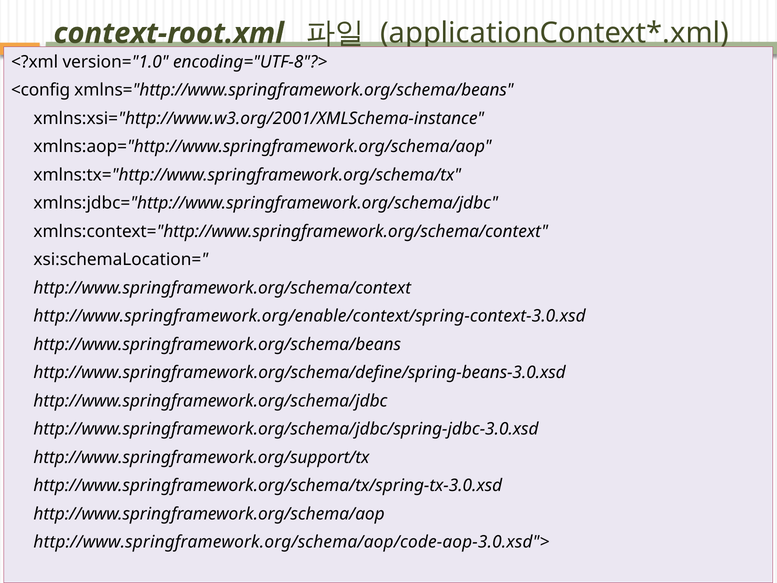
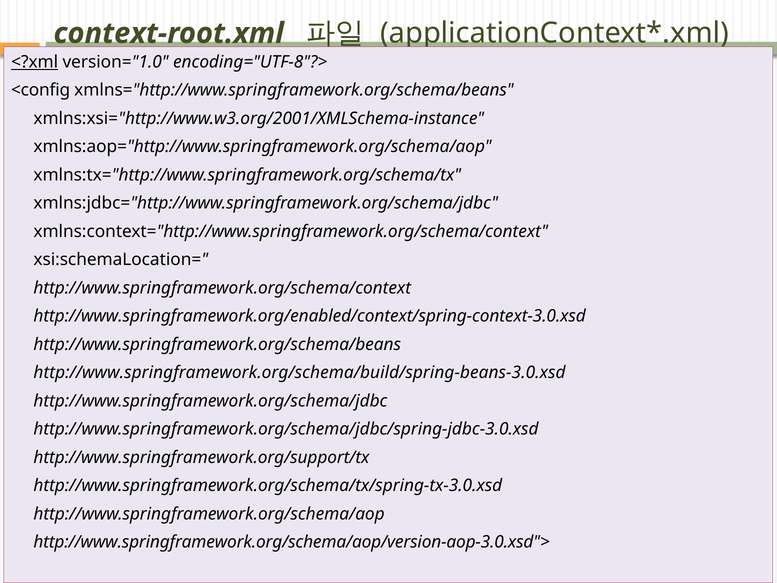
<?xml underline: none -> present
http://www.springframework.org/enable/context/spring-context-3.0.xsd: http://www.springframework.org/enable/context/spring-context-3.0.xsd -> http://www.springframework.org/enabled/context/spring-context-3.0.xsd
http://www.springframework.org/schema/define/spring-beans-3.0.xsd: http://www.springframework.org/schema/define/spring-beans-3.0.xsd -> http://www.springframework.org/schema/build/spring-beans-3.0.xsd
http://www.springframework.org/schema/aop/code-aop-3.0.xsd">: http://www.springframework.org/schema/aop/code-aop-3.0.xsd"> -> http://www.springframework.org/schema/aop/version-aop-3.0.xsd">
